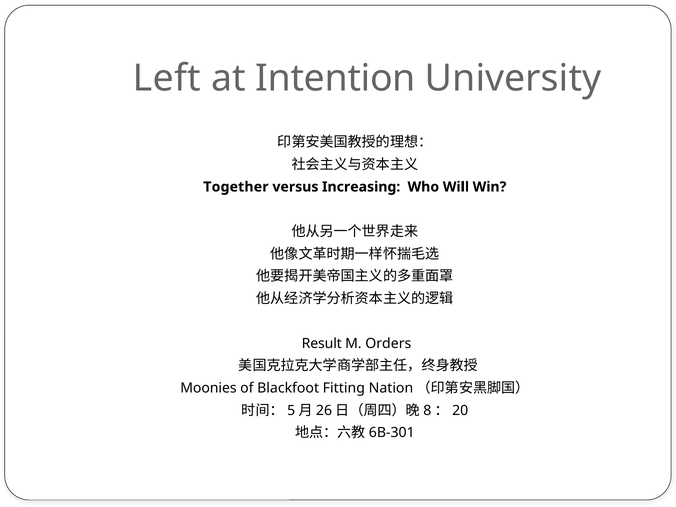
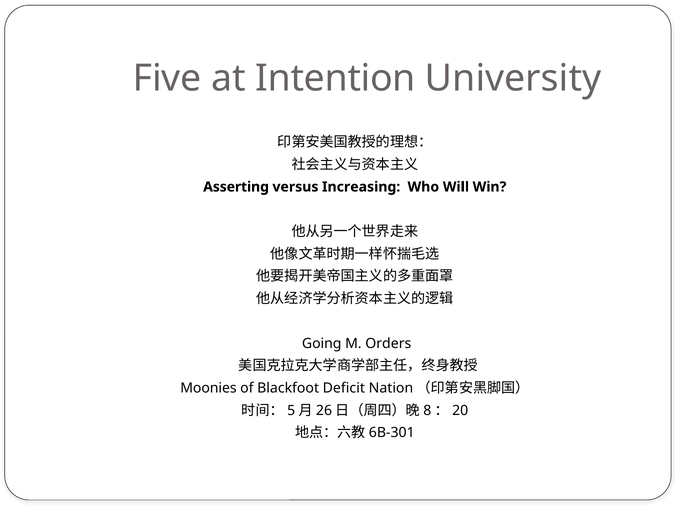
Left: Left -> Five
Together: Together -> Asserting
Result: Result -> Going
Fitting: Fitting -> Deficit
